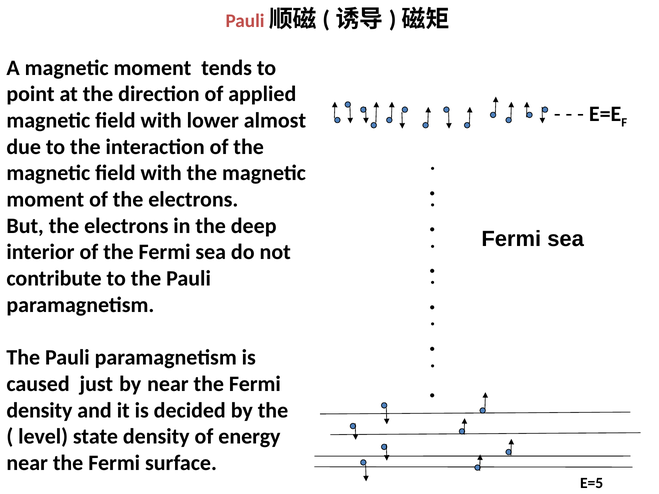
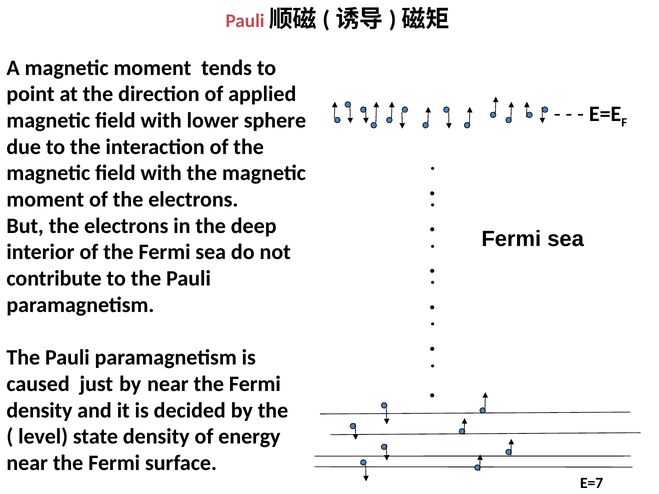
almost: almost -> sphere
E=5: E=5 -> E=7
